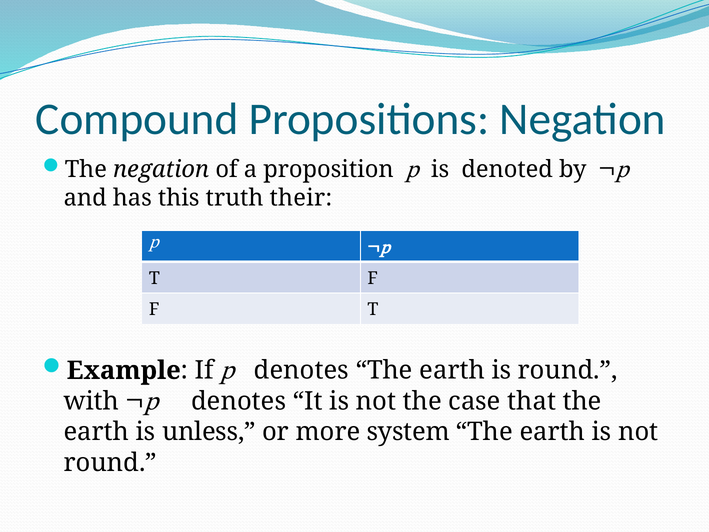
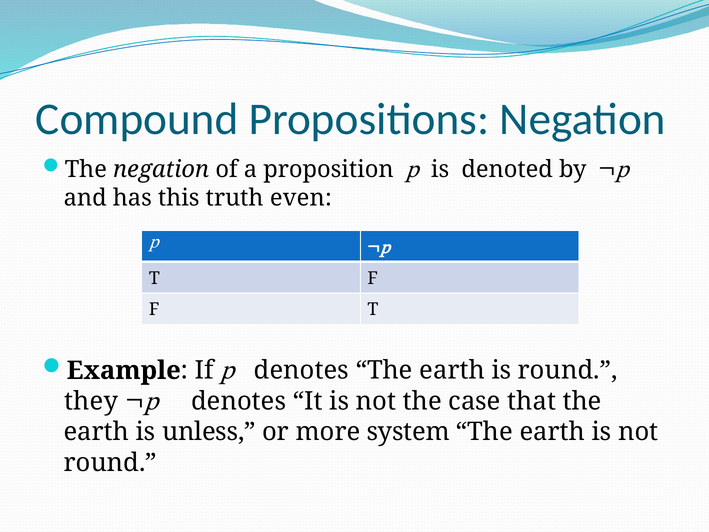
their: their -> even
with: with -> they
